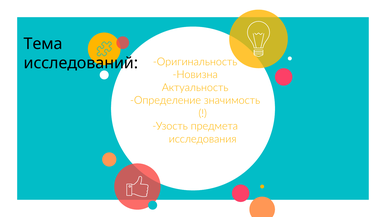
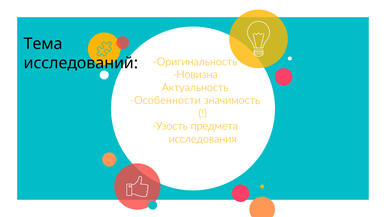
Определение: Определение -> Особенности
